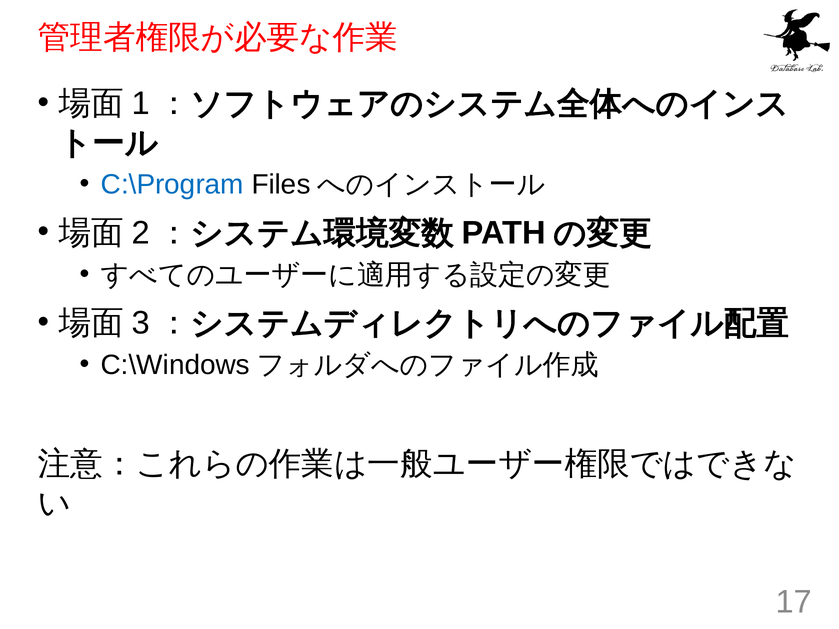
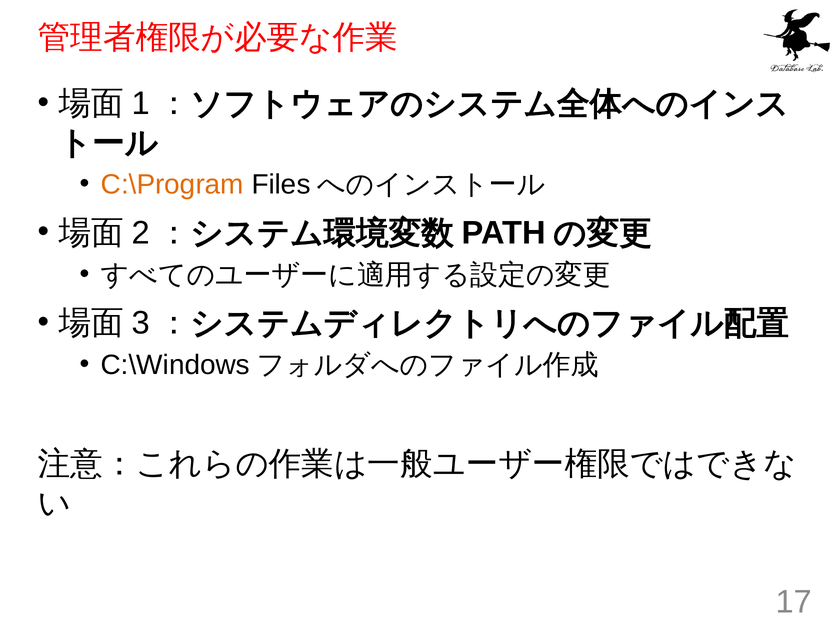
C:\Program colour: blue -> orange
